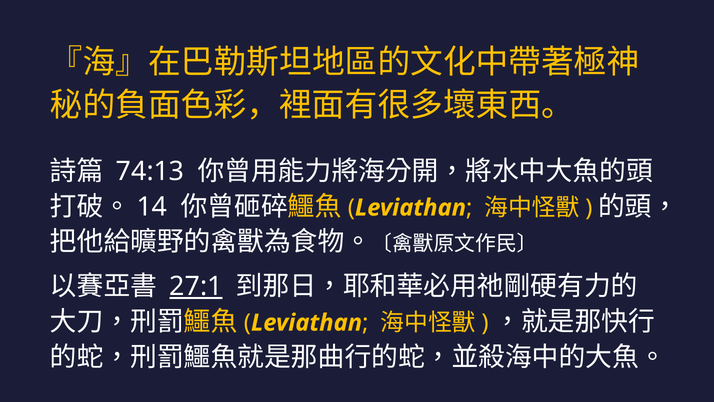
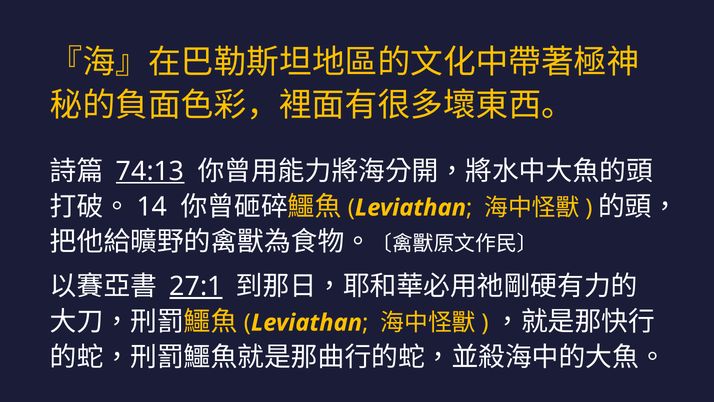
74:13 underline: none -> present
